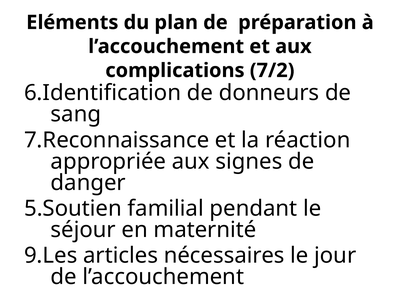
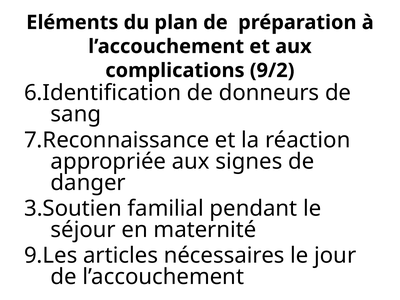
7/2: 7/2 -> 9/2
5.Soutien: 5.Soutien -> 3.Soutien
